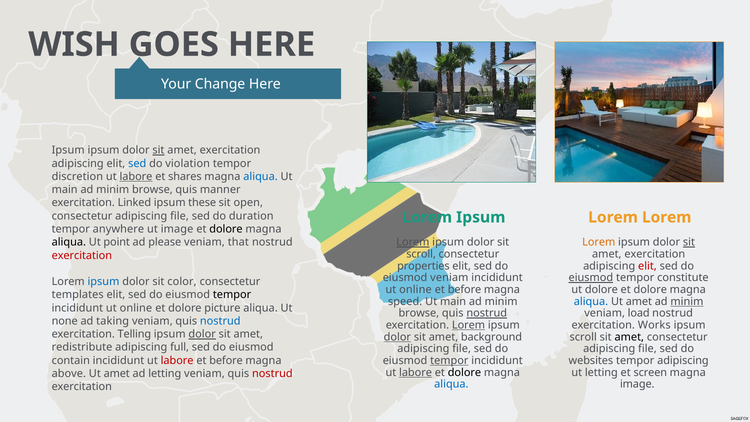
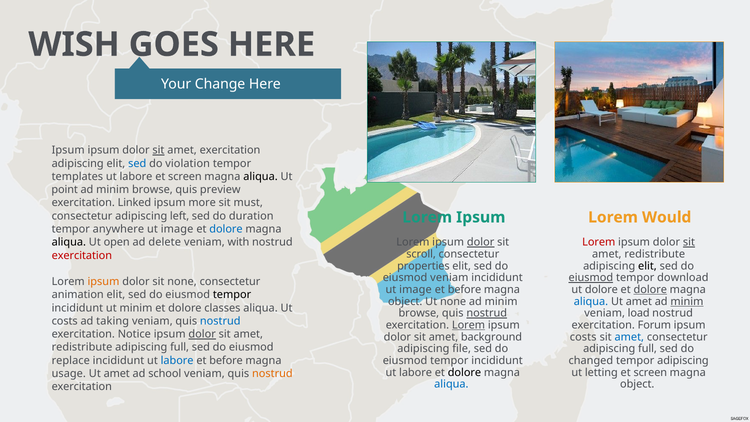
discretion: discretion -> templates
labore at (136, 177) underline: present -> none
shares at (185, 177): shares -> screen
aliqua at (261, 177) colour: blue -> black
main at (65, 190): main -> point
manner: manner -> preview
these: these -> more
open: open -> must
file at (180, 216): file -> left
Lorem Lorem: Lorem -> Would
dolore at (226, 229) colour: black -> blue
point: point -> open
please: please -> delete
that: that -> with
Lorem at (413, 242) underline: present -> none
dolor at (481, 242) underline: none -> present
Lorem at (599, 242) colour: orange -> red
exercitation at (655, 254): exercitation -> redistribute
elit at (647, 266) colour: red -> black
constitute: constitute -> download
ipsum at (103, 282) colour: blue -> orange
sit color: color -> none
online at (415, 290): online -> image
dolore at (650, 290) underline: none -> present
templates: templates -> animation
speed at (405, 301): speed -> object
main at (453, 301): main -> none
online at (136, 308): online -> minim
picture: picture -> classes
none at (65, 321): none -> costs
Works: Works -> Forum
Telling: Telling -> Notice
dolor at (397, 337) underline: present -> none
scroll at (583, 337): scroll -> costs
amet at (629, 337) colour: black -> blue
file at (647, 349): file -> full
contain: contain -> replace
labore at (177, 360) colour: red -> blue
tempor at (449, 361) underline: present -> none
websites: websites -> changed
labore at (416, 372) underline: present -> none
above: above -> usage
ad letting: letting -> school
nostrud at (272, 374) colour: red -> orange
image at (637, 384): image -> object
